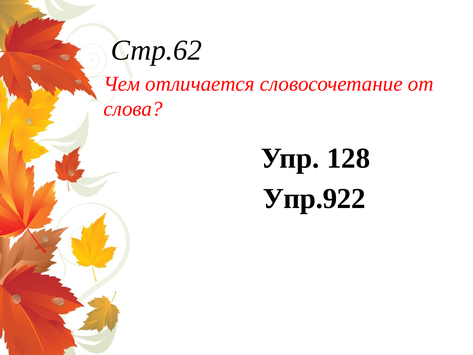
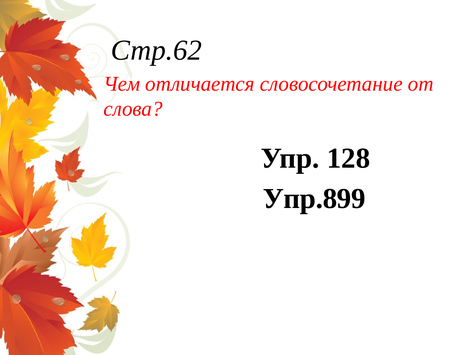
Упр.922: Упр.922 -> Упр.899
